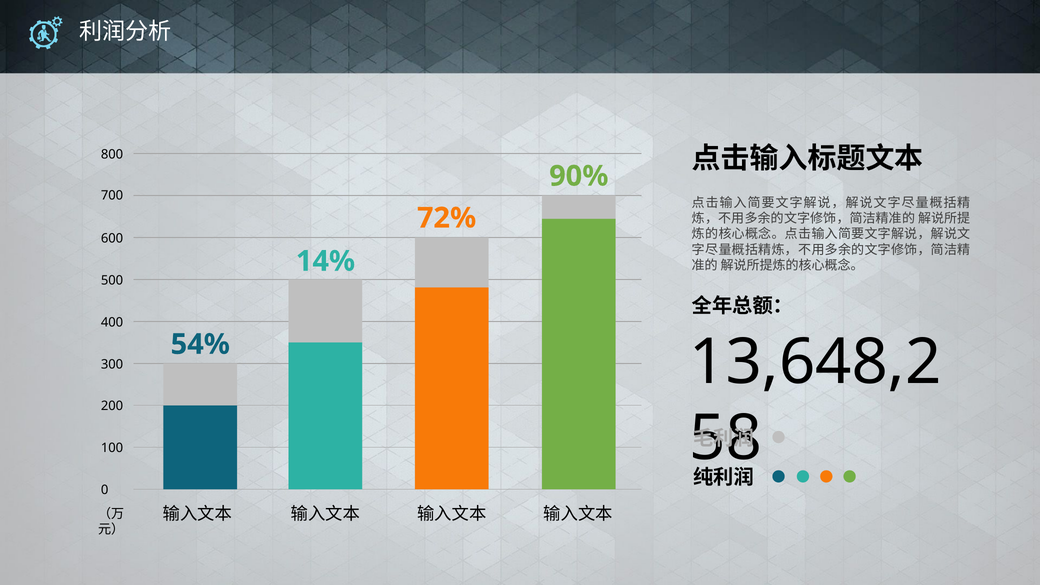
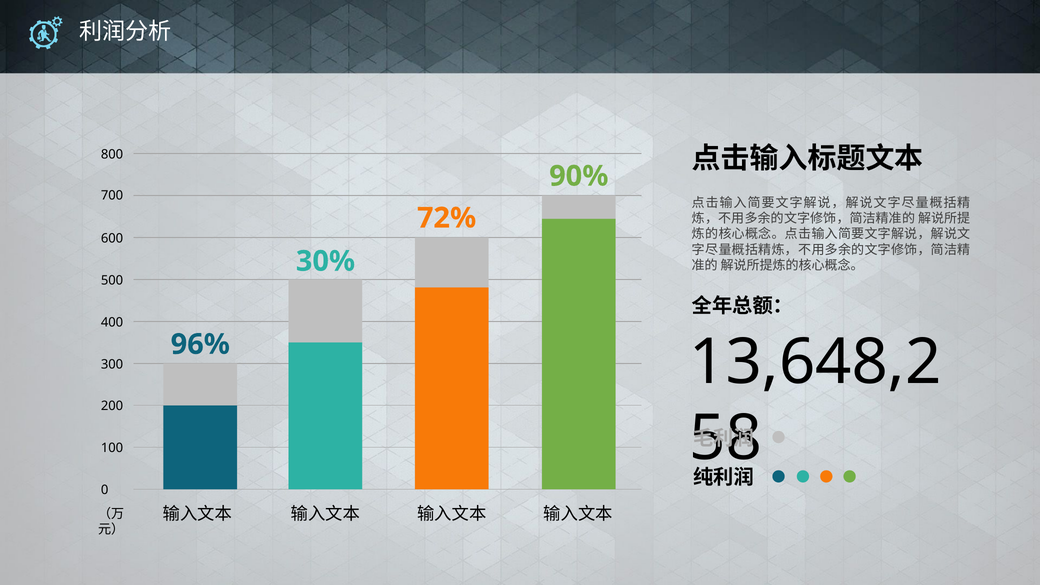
14%: 14% -> 30%
54%: 54% -> 96%
